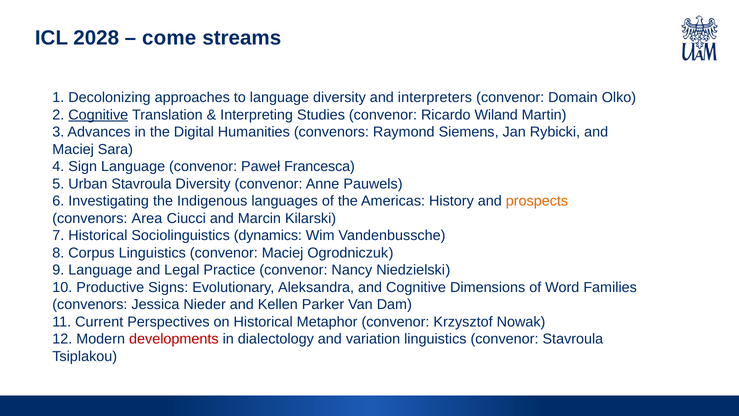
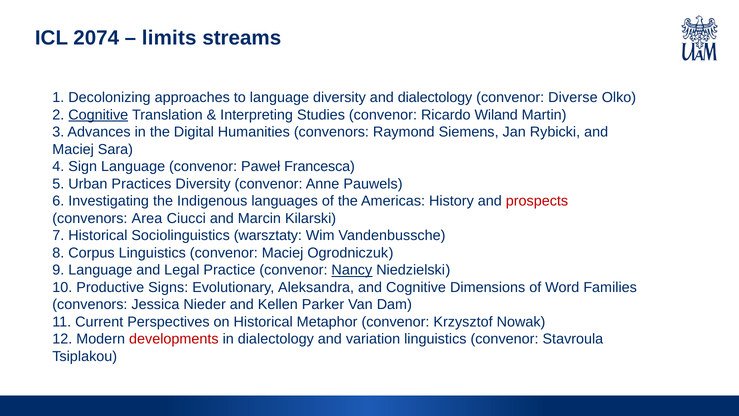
2028: 2028 -> 2074
come: come -> limits
and interpreters: interpreters -> dialectology
Domain: Domain -> Diverse
Urban Stavroula: Stavroula -> Practices
prospects colour: orange -> red
dynamics: dynamics -> warsztaty
Nancy underline: none -> present
